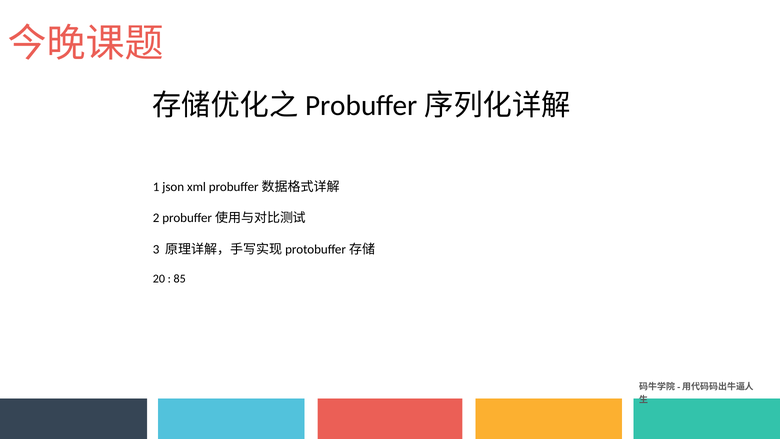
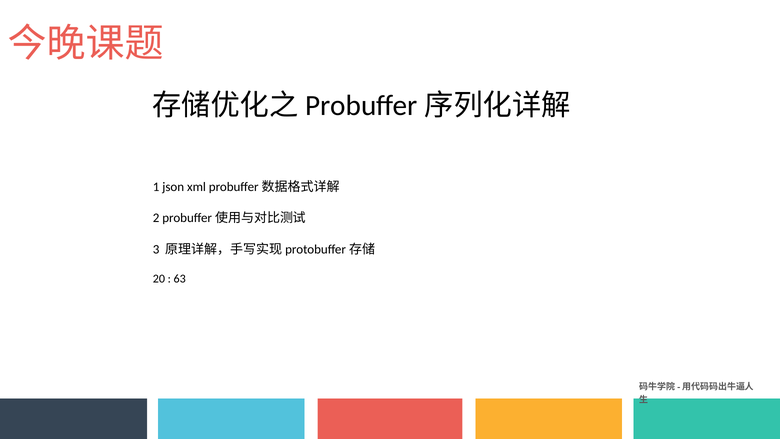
85: 85 -> 63
